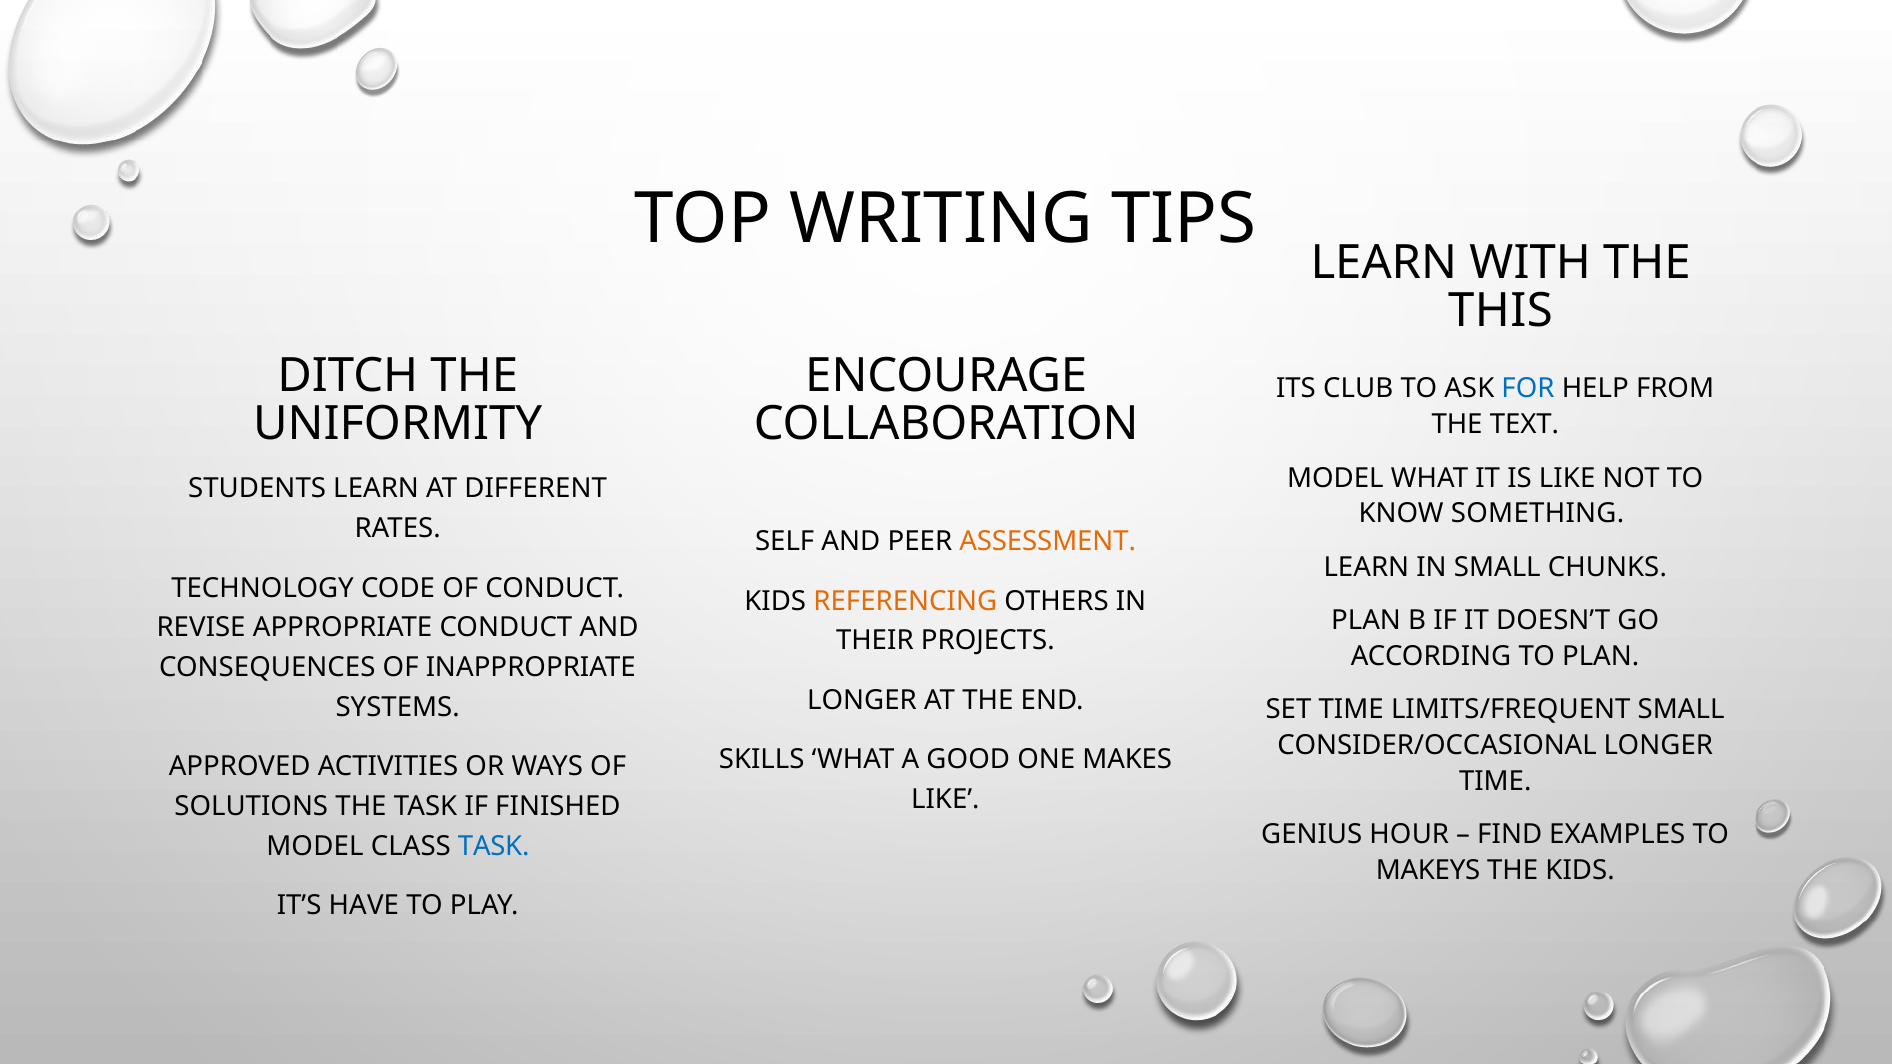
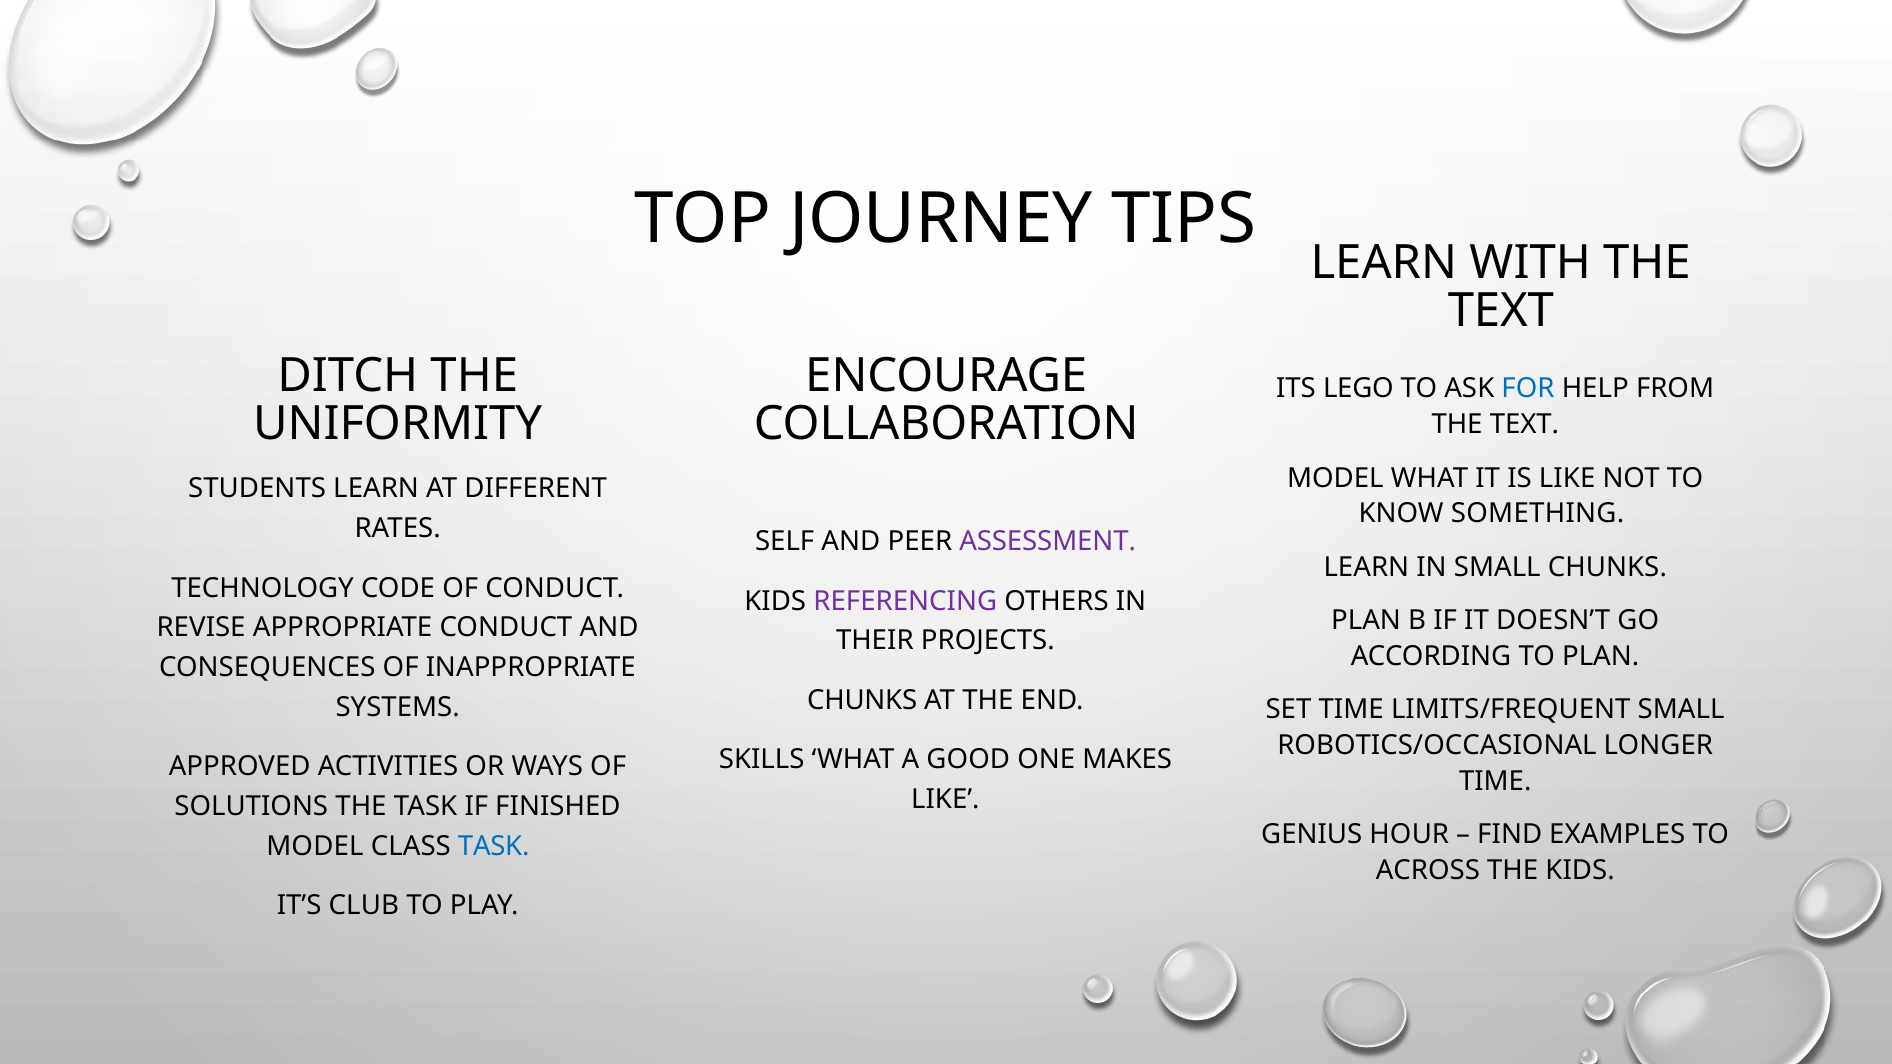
WRITING: WRITING -> JOURNEY
THIS at (1501, 311): THIS -> TEXT
CLUB: CLUB -> LEGO
ASSESSMENT colour: orange -> purple
REFERENCING colour: orange -> purple
LONGER at (862, 700): LONGER -> CHUNKS
CONSIDER/OCCASIONAL: CONSIDER/OCCASIONAL -> ROBOTICS/OCCASIONAL
MAKEYS: MAKEYS -> ACROSS
HAVE: HAVE -> CLUB
